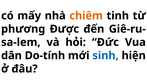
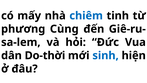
chiêm colour: orange -> blue
Được: Được -> Cùng
Do-tính: Do-tính -> Do-thời
